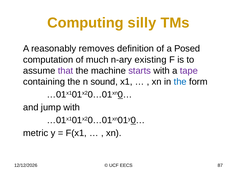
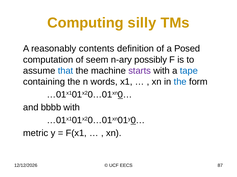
removes: removes -> contents
much: much -> seem
existing: existing -> possibly
that colour: purple -> blue
tape colour: purple -> blue
sound: sound -> words
jump: jump -> bbbb
